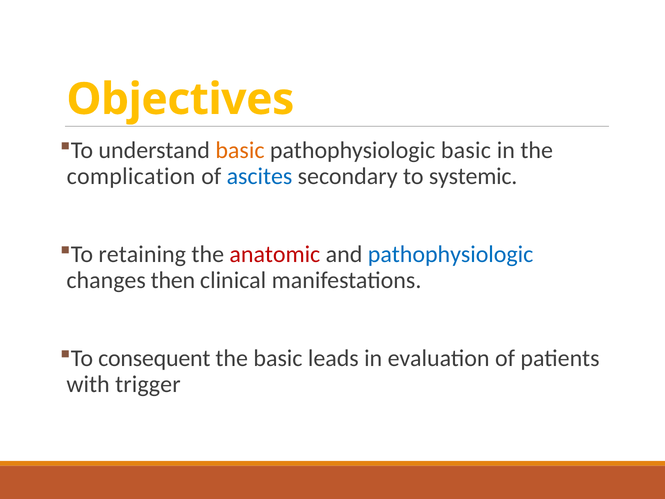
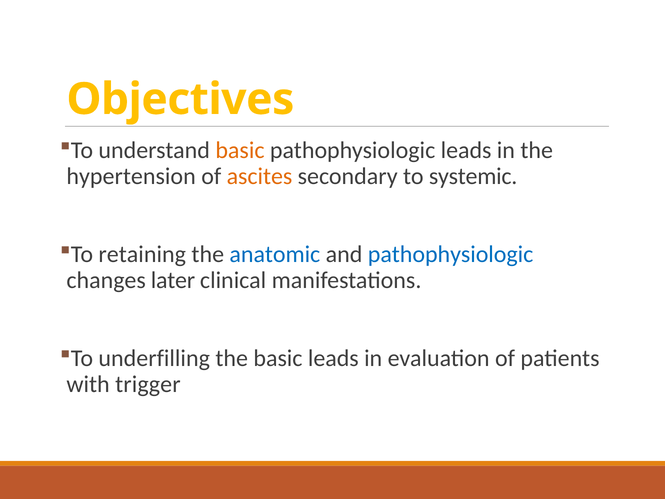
pathophysiologic basic: basic -> leads
complication: complication -> hypertension
ascites colour: blue -> orange
anatomic colour: red -> blue
then: then -> later
consequent: consequent -> underfilling
